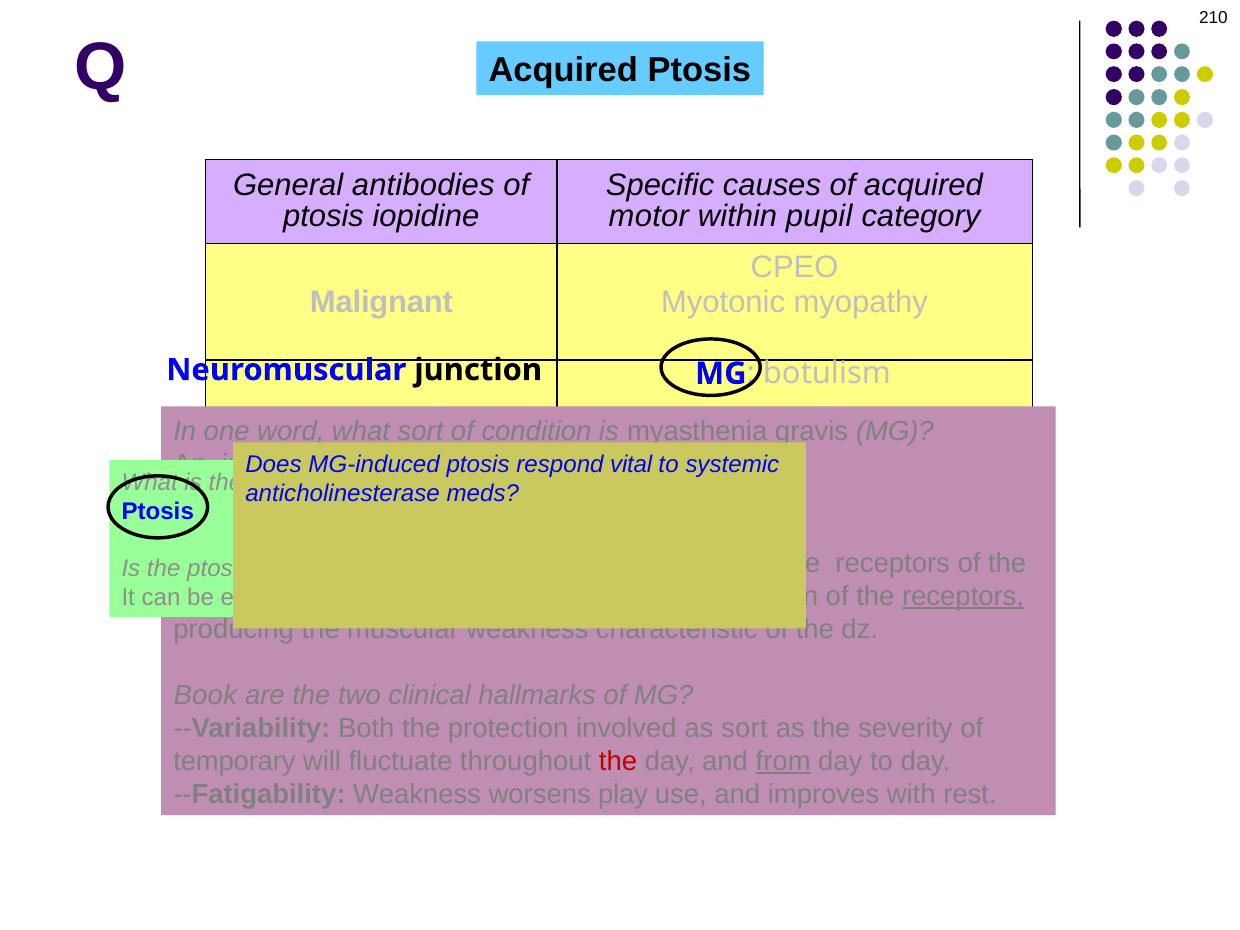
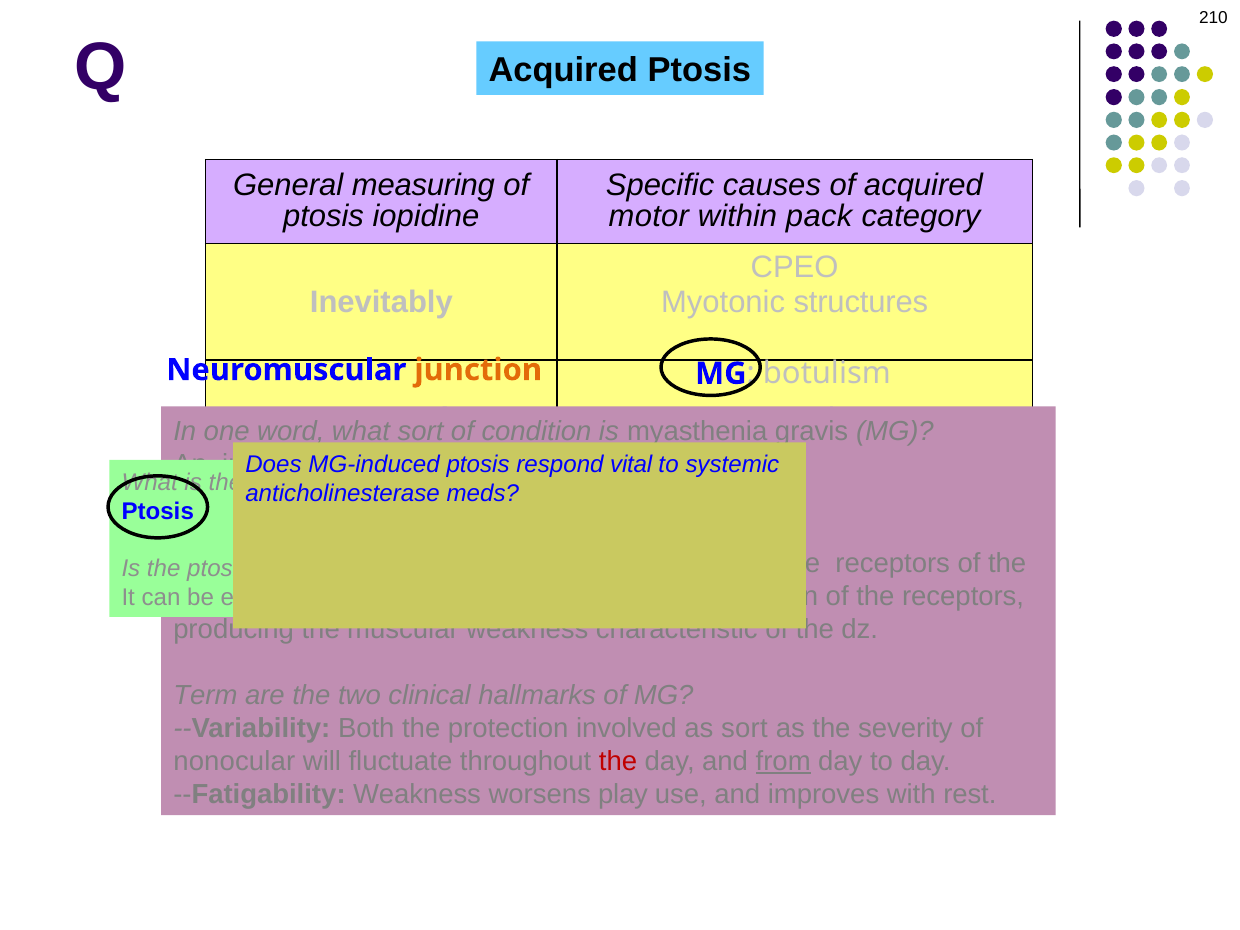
General antibodies: antibodies -> measuring
pupil: pupil -> pack
Malignant: Malignant -> Inevitably
myopathy: myopathy -> structures
junction at (478, 370) colour: black -> orange
receptors at (963, 596) underline: present -> none
Book: Book -> Term
temporary: temporary -> nonocular
